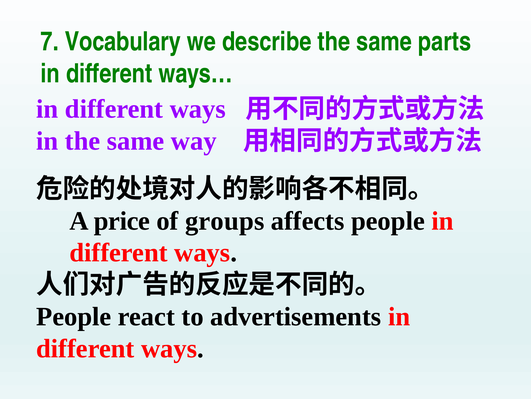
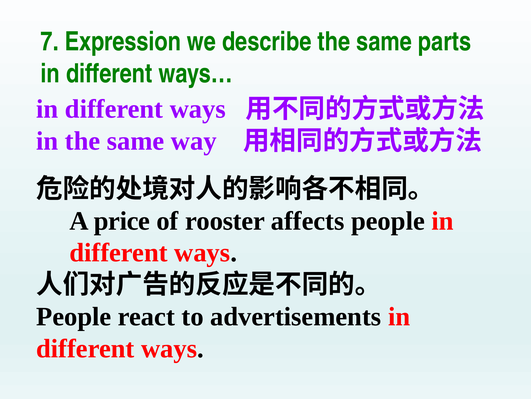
Vocabulary: Vocabulary -> Expression
groups: groups -> rooster
